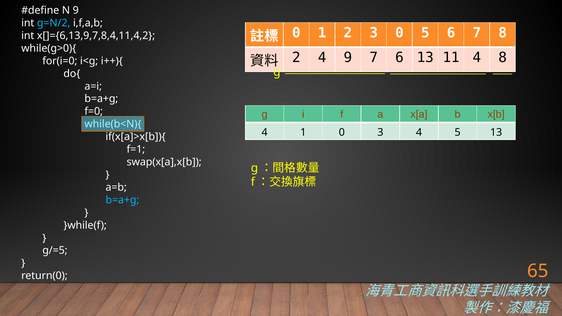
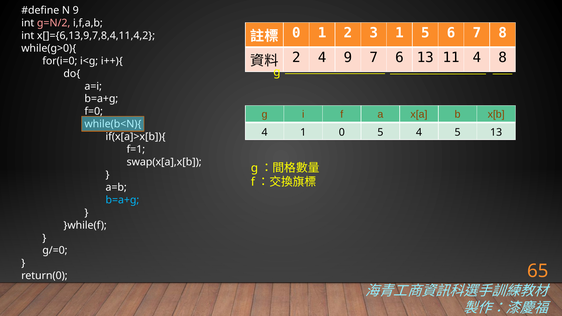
g=N/2 colour: light blue -> pink
3 0: 0 -> 1
0 3: 3 -> 5
g/=5: g/=5 -> g/=0
